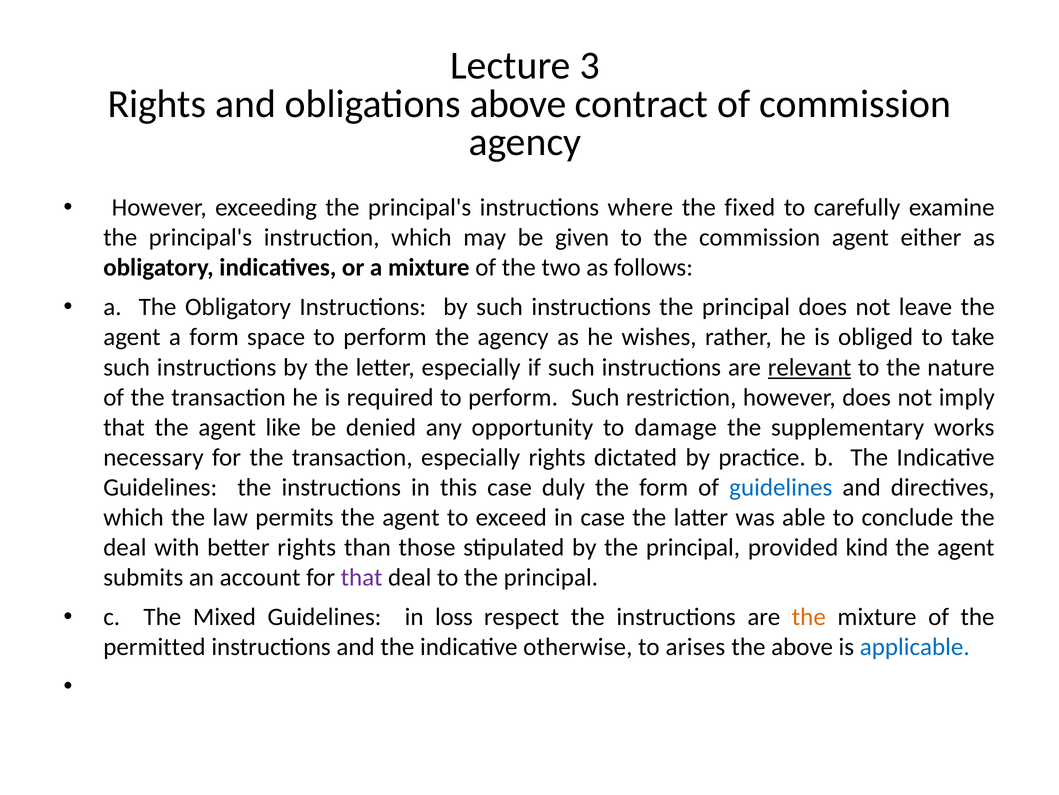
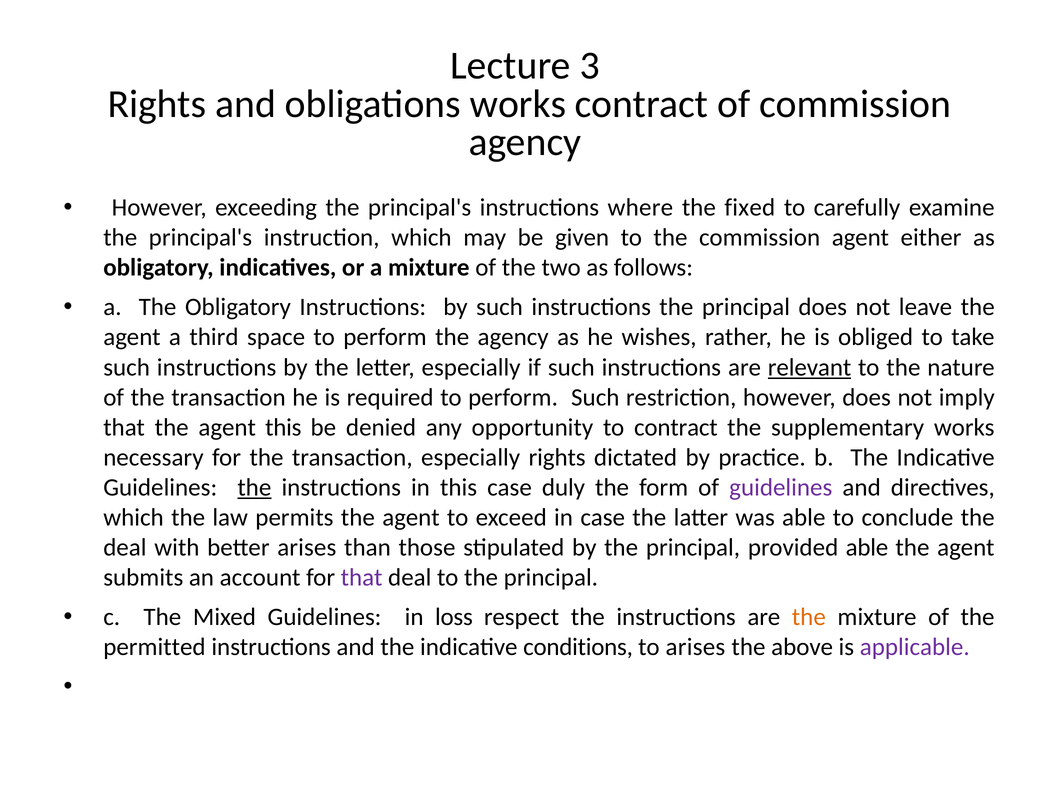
obligations above: above -> works
a form: form -> third
agent like: like -> this
to damage: damage -> contract
the at (254, 487) underline: none -> present
guidelines at (781, 487) colour: blue -> purple
better rights: rights -> arises
provided kind: kind -> able
otherwise: otherwise -> conditions
applicable colour: blue -> purple
